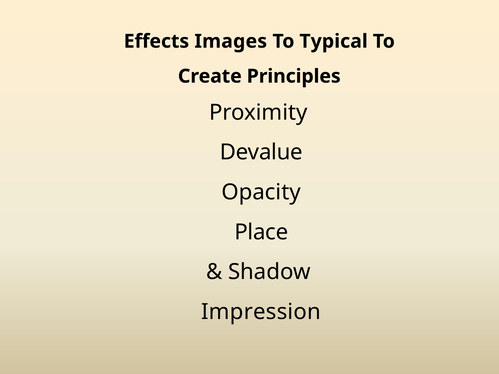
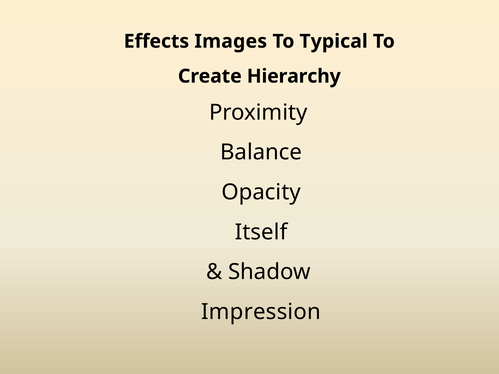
Principles: Principles -> Hierarchy
Devalue: Devalue -> Balance
Place: Place -> Itself
